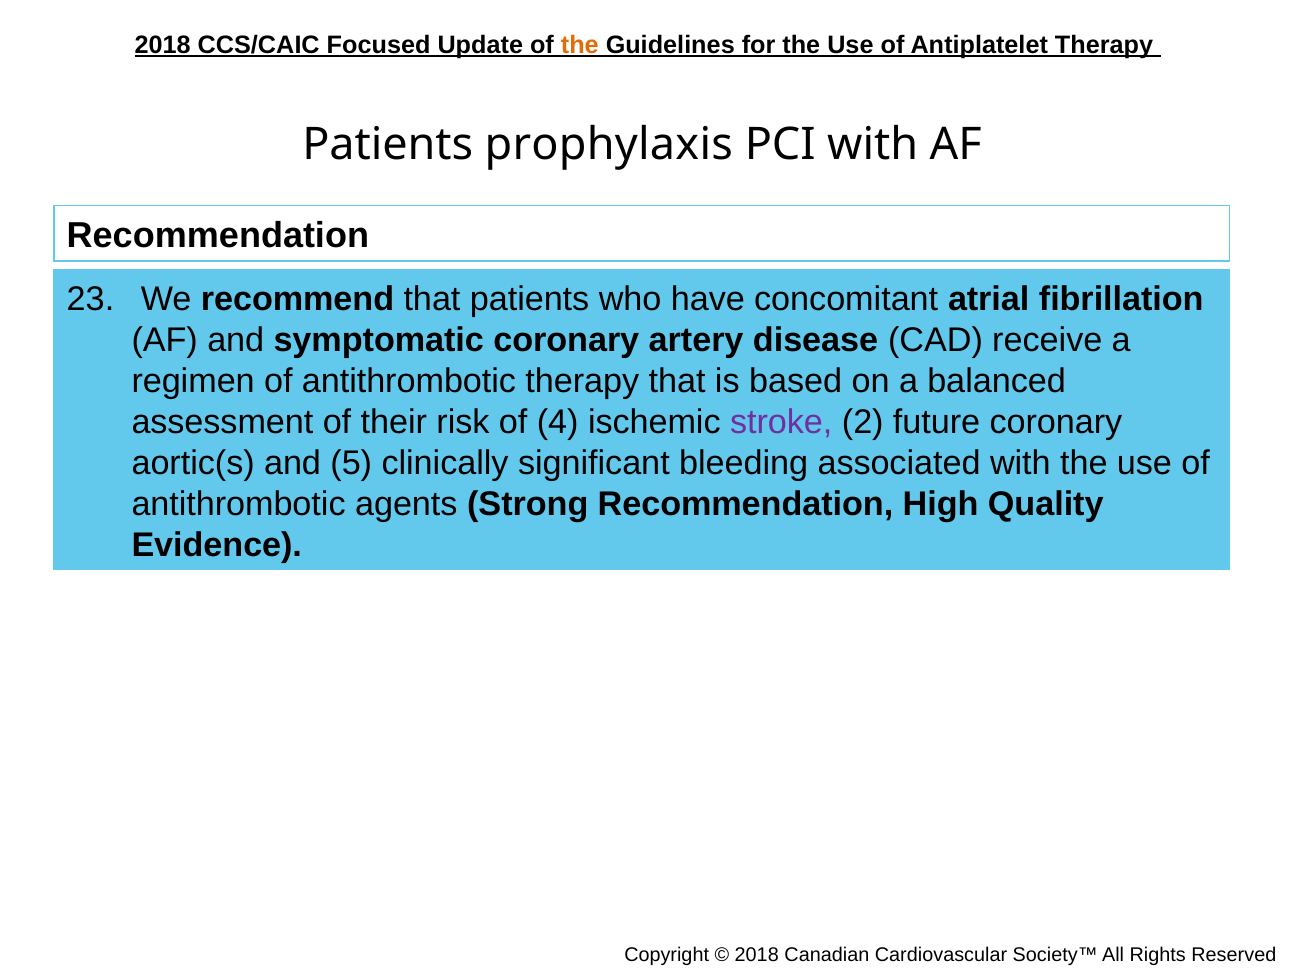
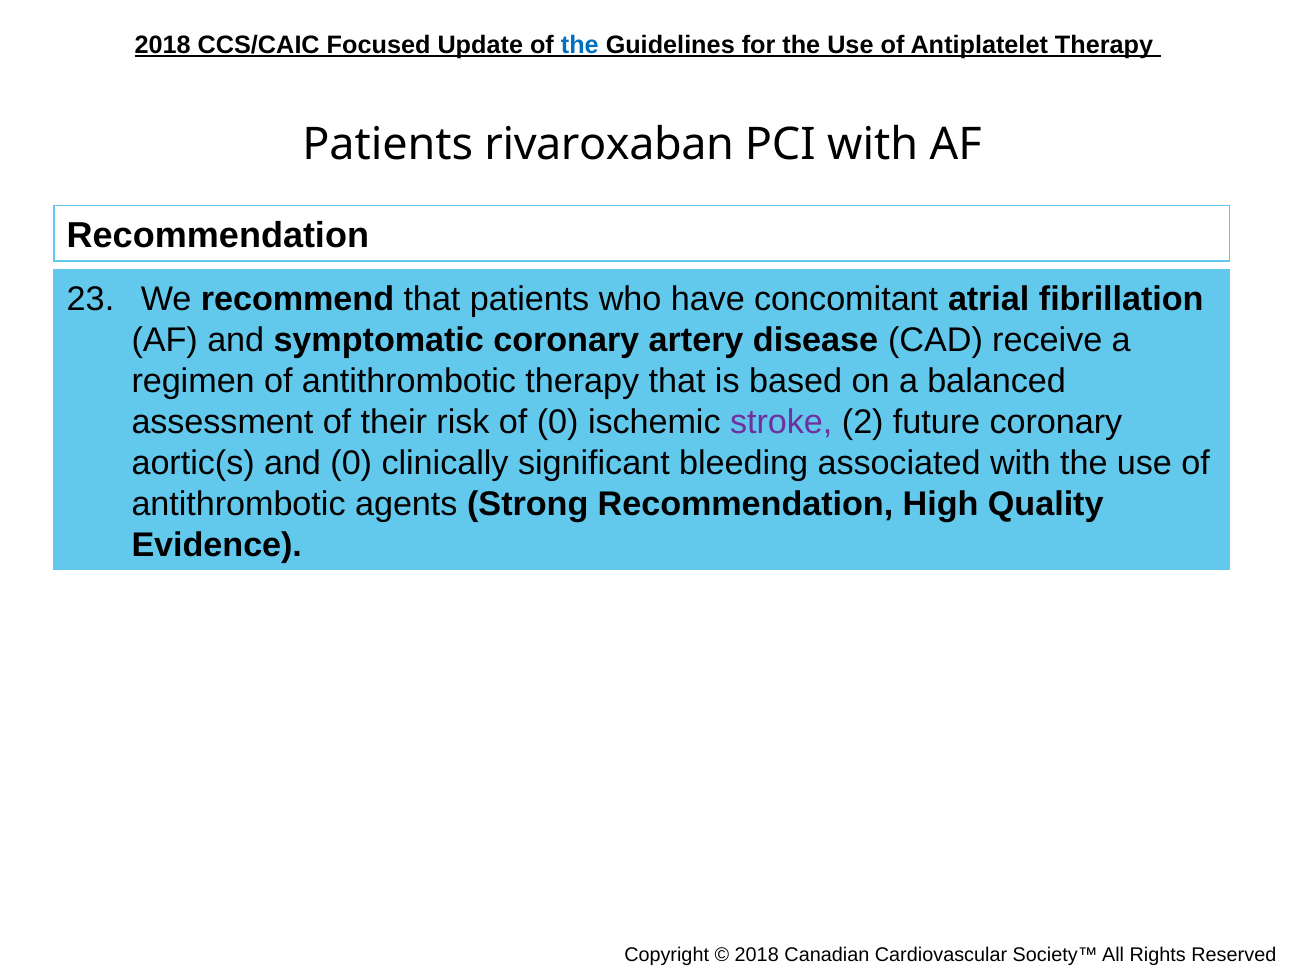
the at (580, 45) colour: orange -> blue
prophylaxis: prophylaxis -> rivaroxaban
of 4: 4 -> 0
and 5: 5 -> 0
